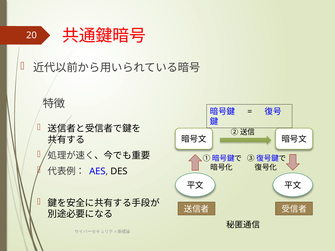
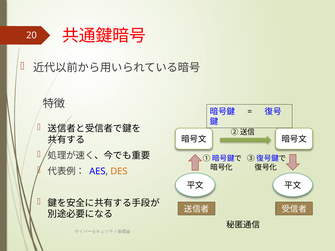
DES colour: black -> orange
